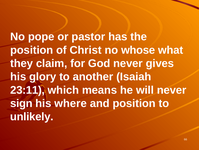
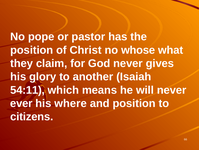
23:11: 23:11 -> 54:11
sign: sign -> ever
unlikely: unlikely -> citizens
